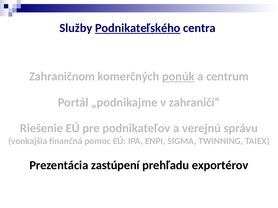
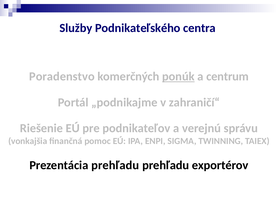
Podnikateľského underline: present -> none
Zahraničnom: Zahraničnom -> Poradenstvo
Prezentácia zastúpení: zastúpení -> prehľadu
